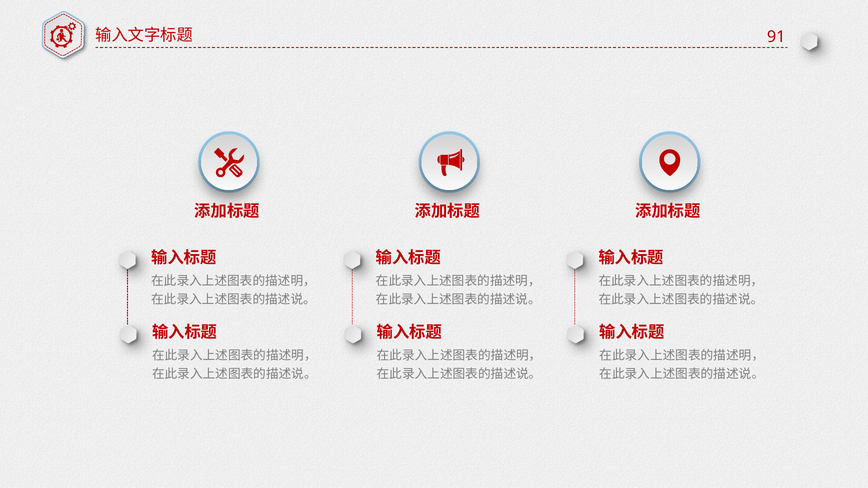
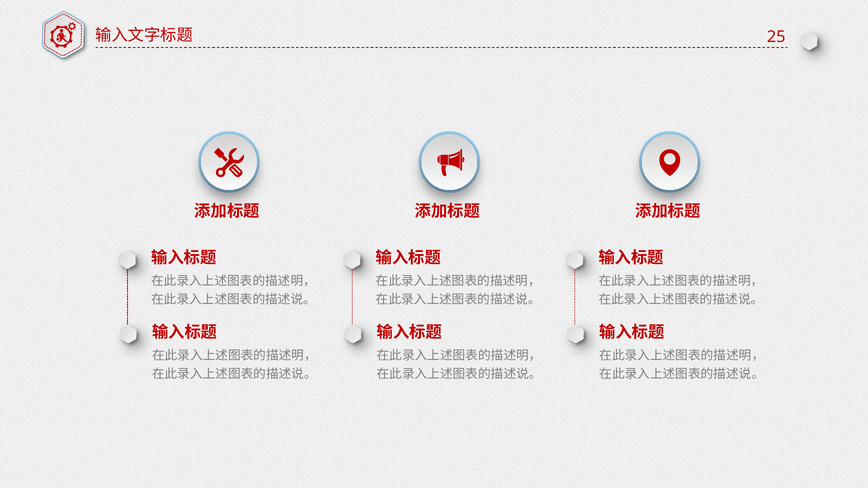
91: 91 -> 25
